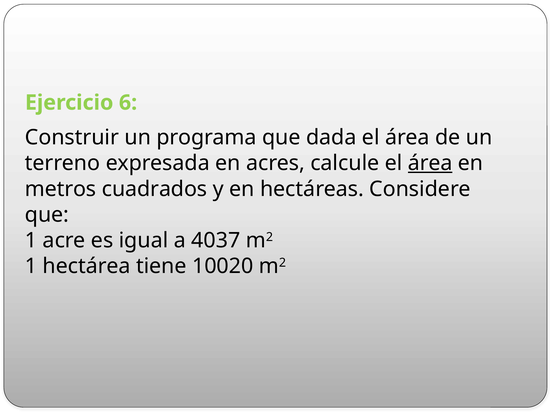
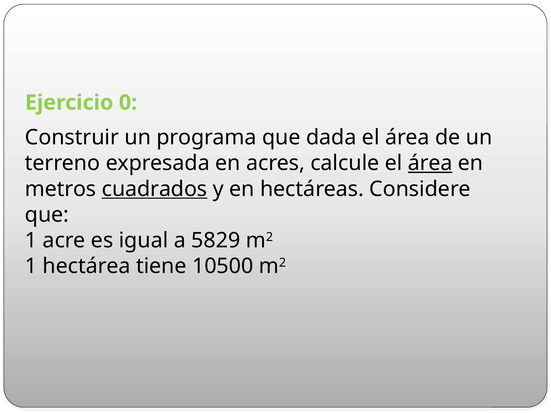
6: 6 -> 0
cuadrados underline: none -> present
4037: 4037 -> 5829
10020: 10020 -> 10500
